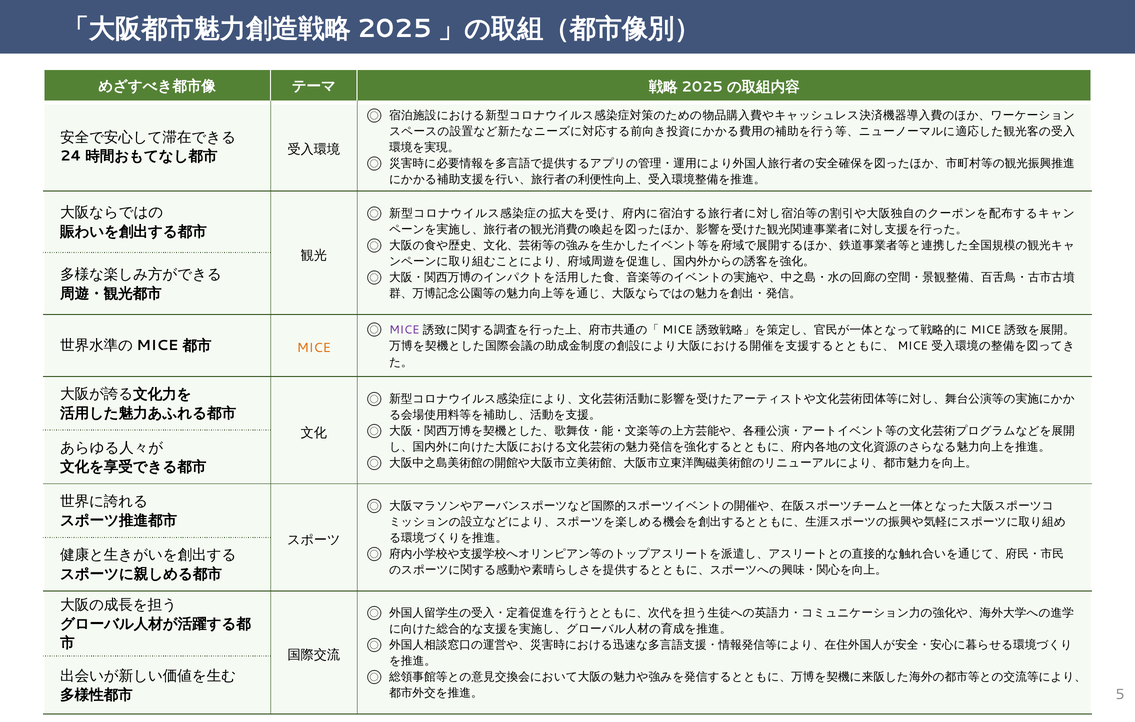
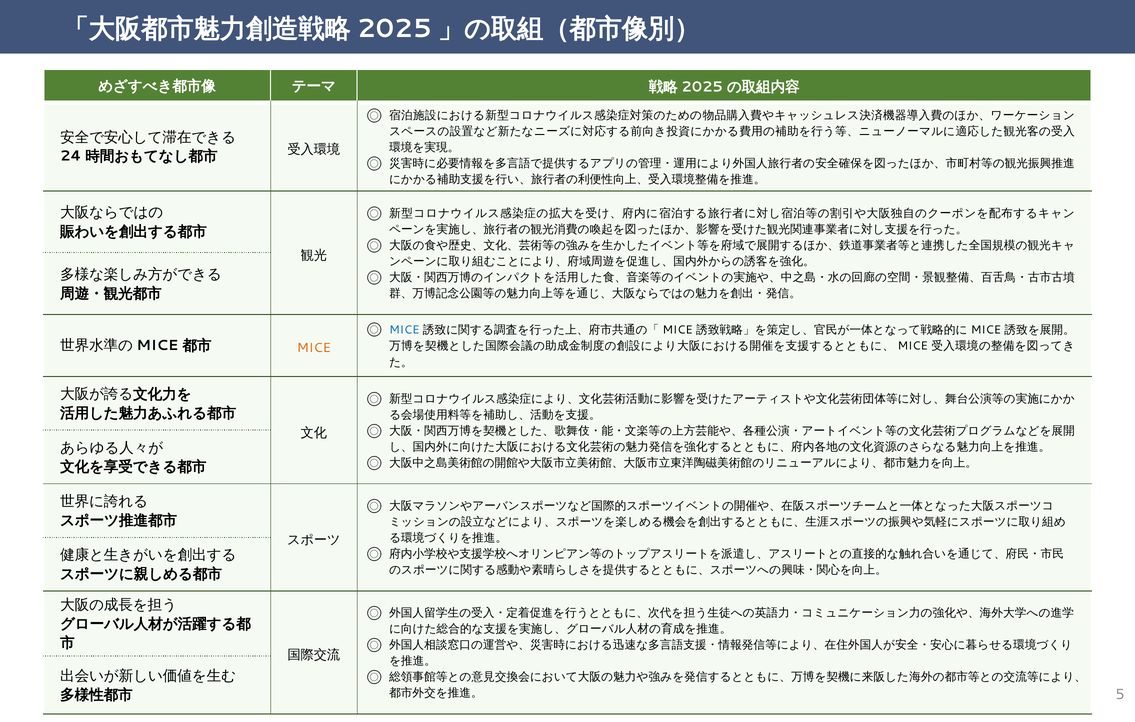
MICE at (404, 330) colour: purple -> blue
